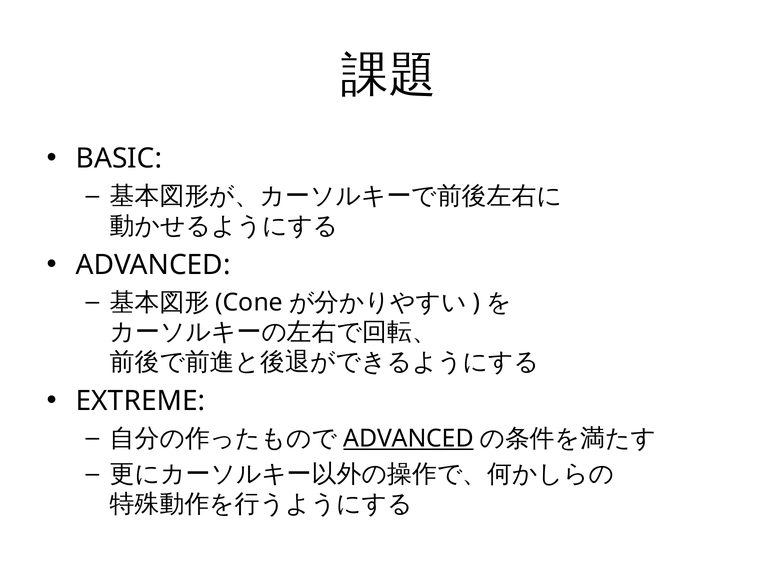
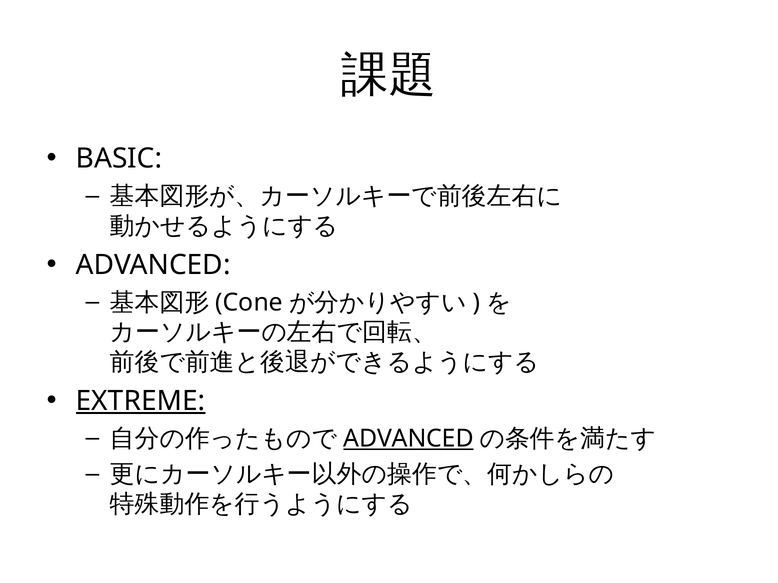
EXTREME underline: none -> present
